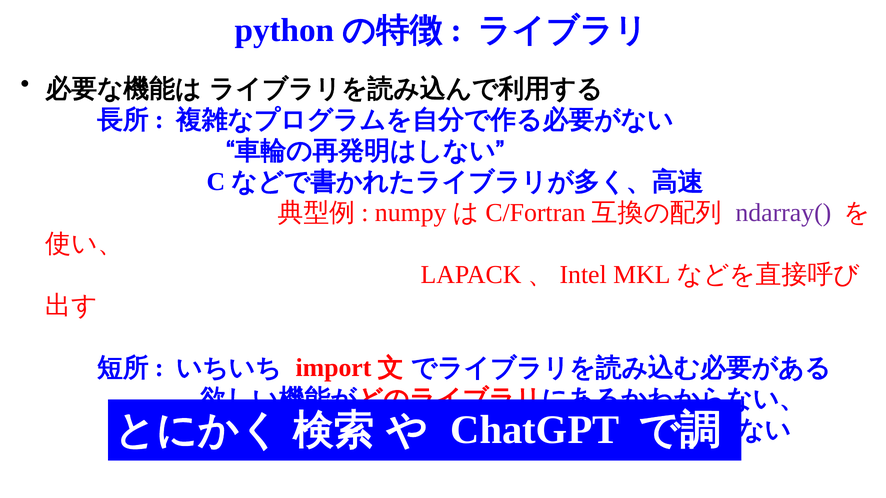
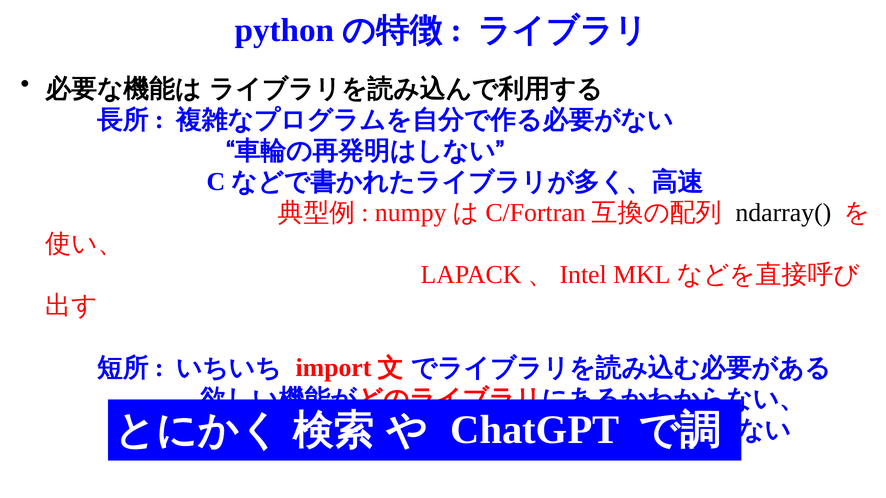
ndarray( colour: purple -> black
